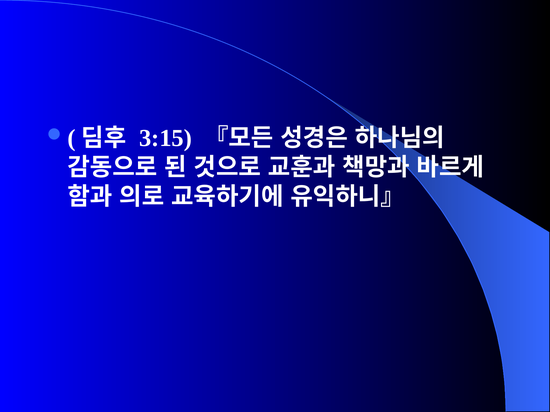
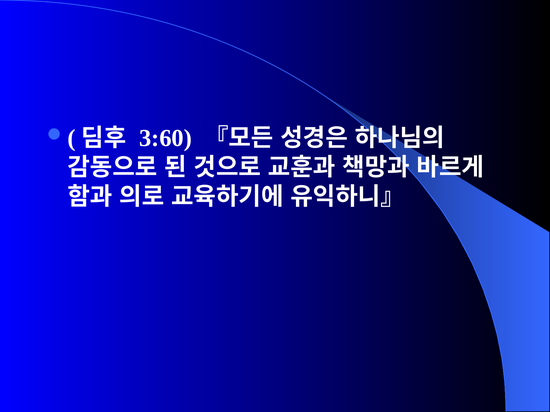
3:15: 3:15 -> 3:60
